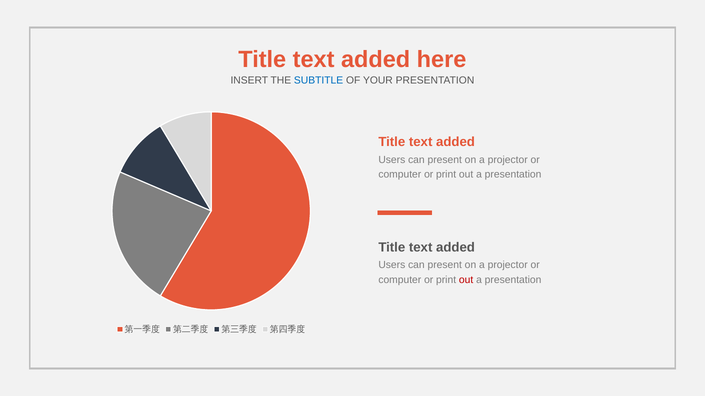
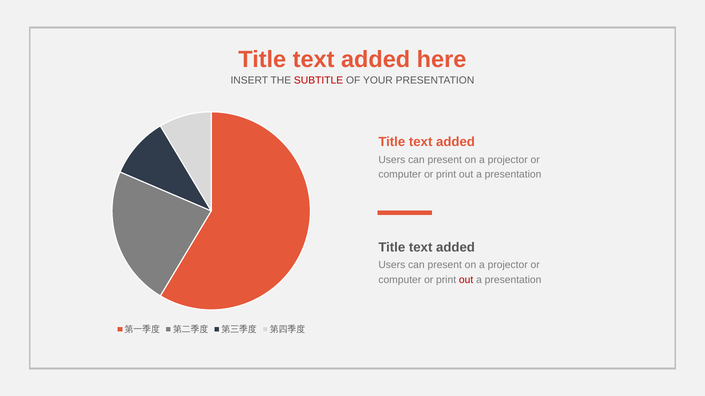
SUBTITLE colour: blue -> red
